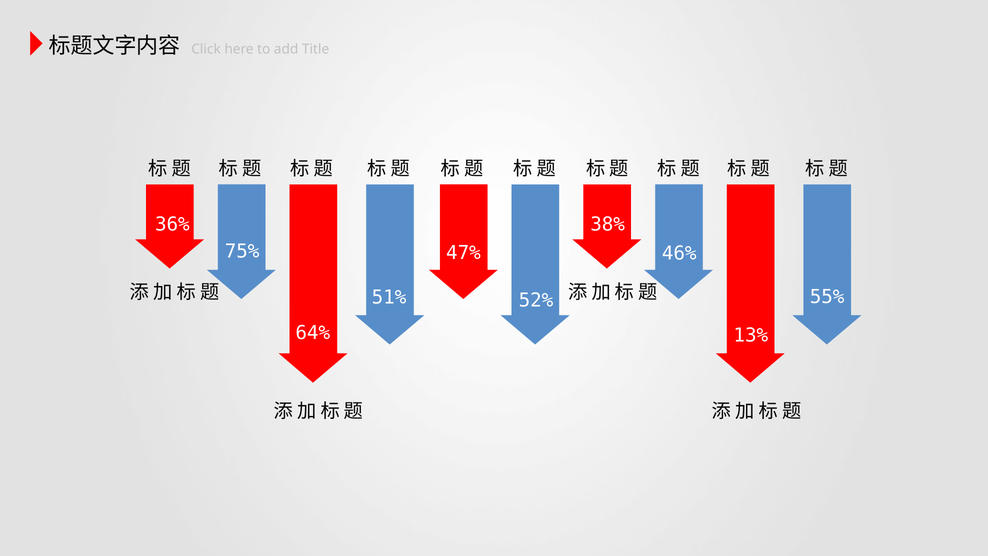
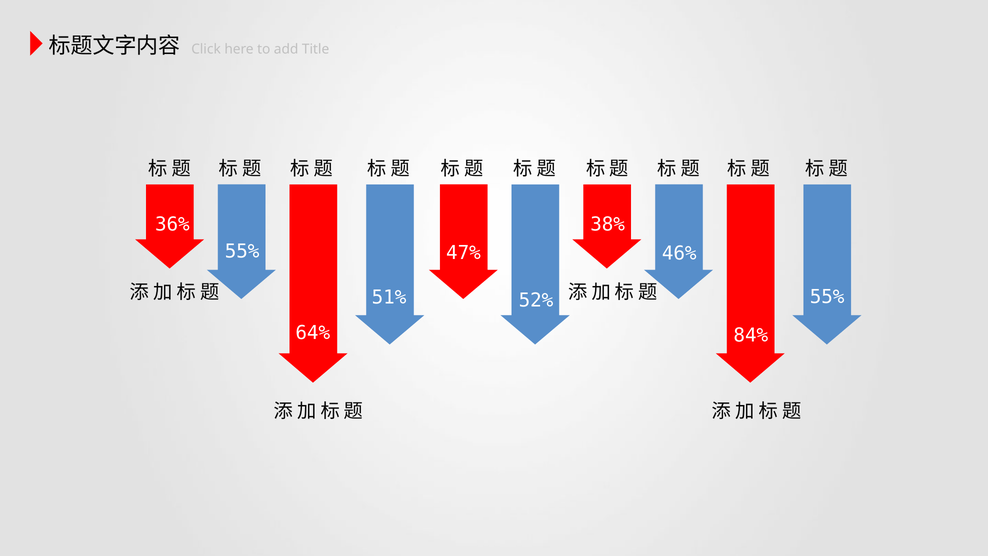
75% at (242, 251): 75% -> 55%
13%: 13% -> 84%
